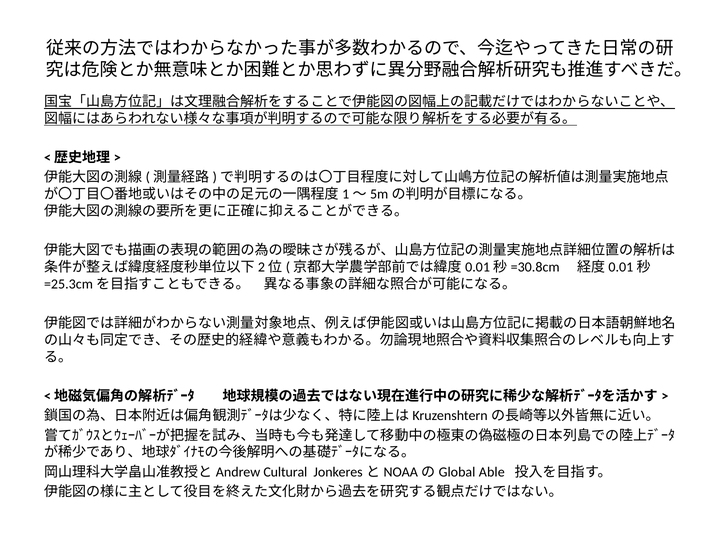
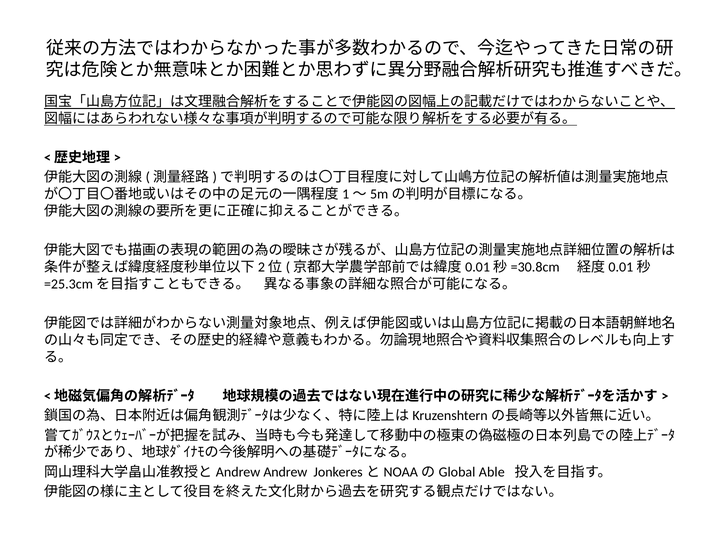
Cultural: Cultural -> Andrew
